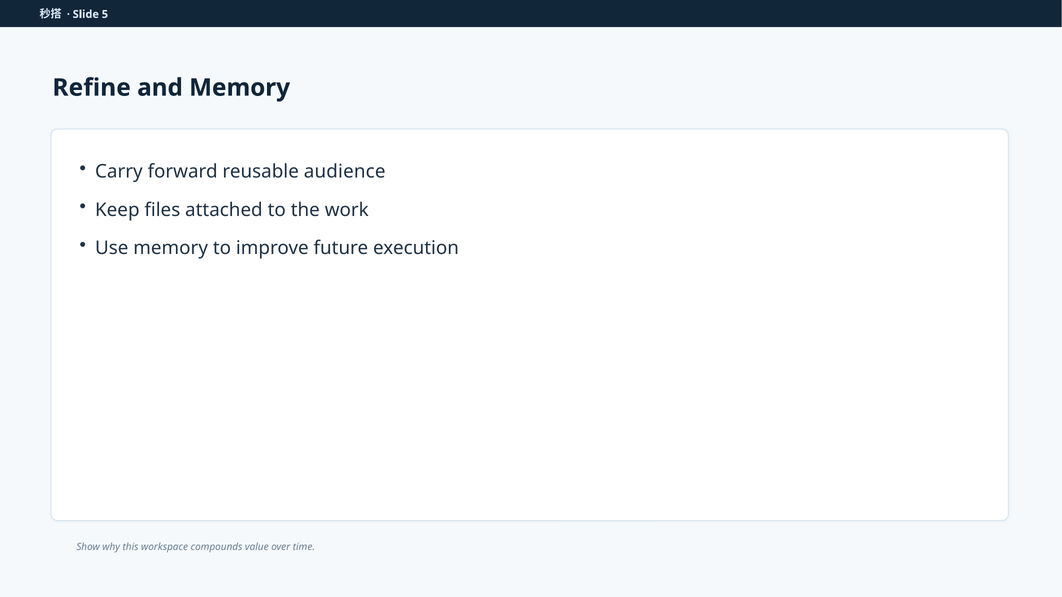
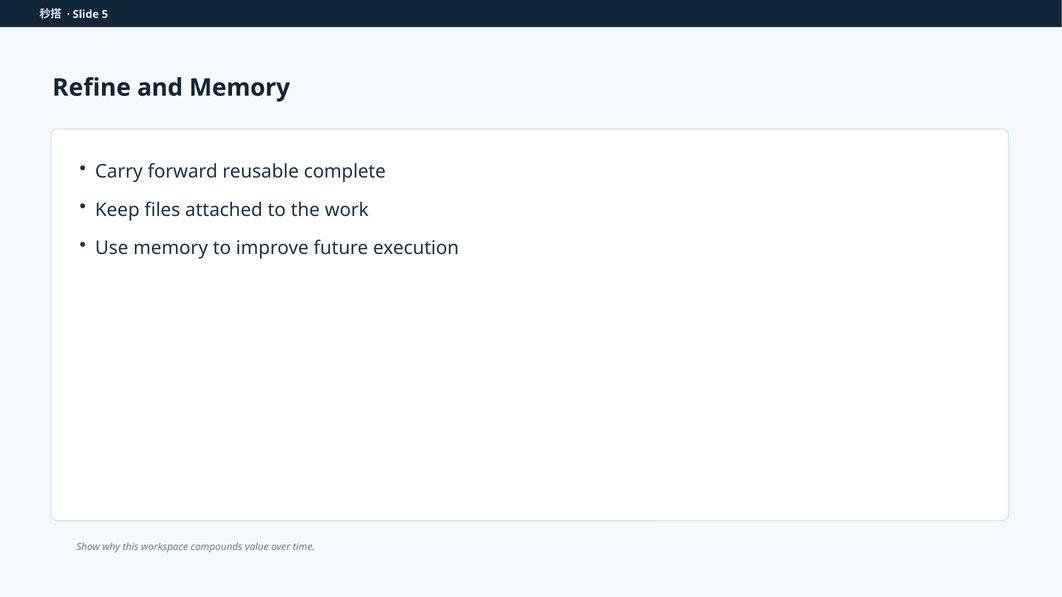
audience: audience -> complete
